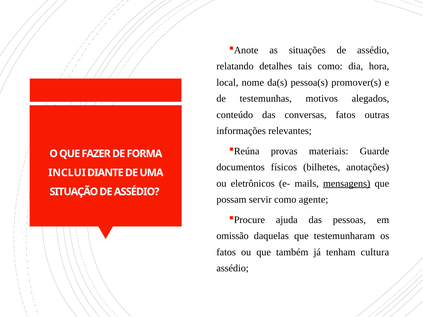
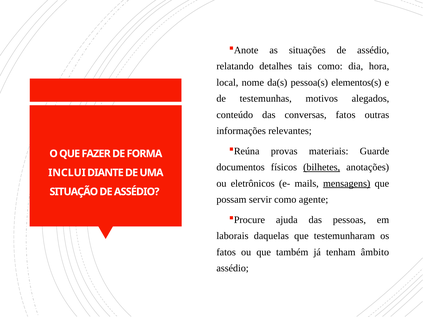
promover(s: promover(s -> elementos(s
bilhetes underline: none -> present
omissão: omissão -> laborais
cultura: cultura -> âmbito
